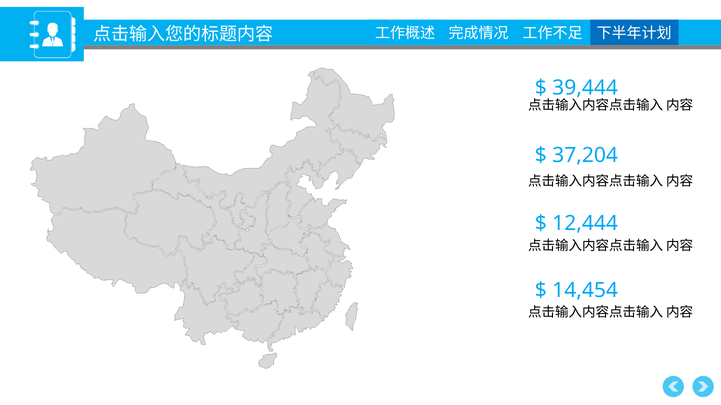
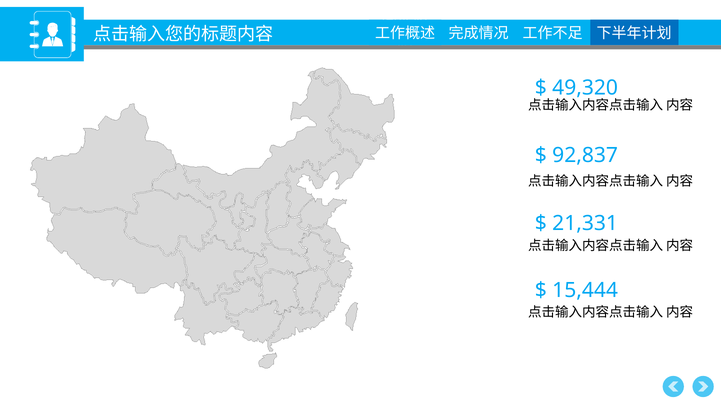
39,444: 39,444 -> 49,320
37,204: 37,204 -> 92,837
12,444: 12,444 -> 21,331
14,454: 14,454 -> 15,444
